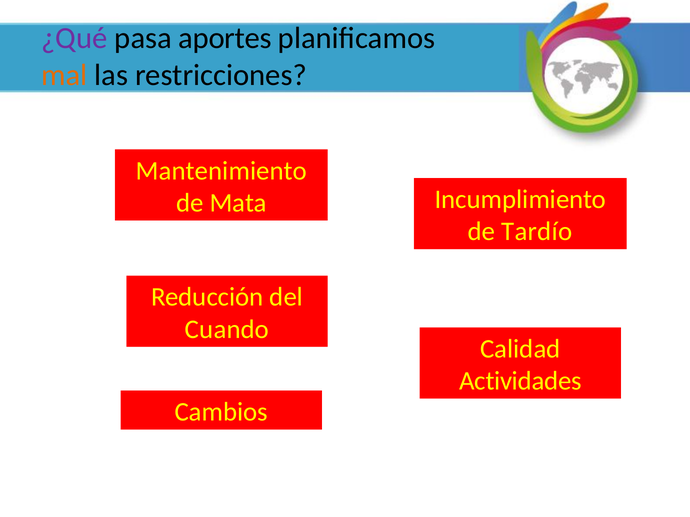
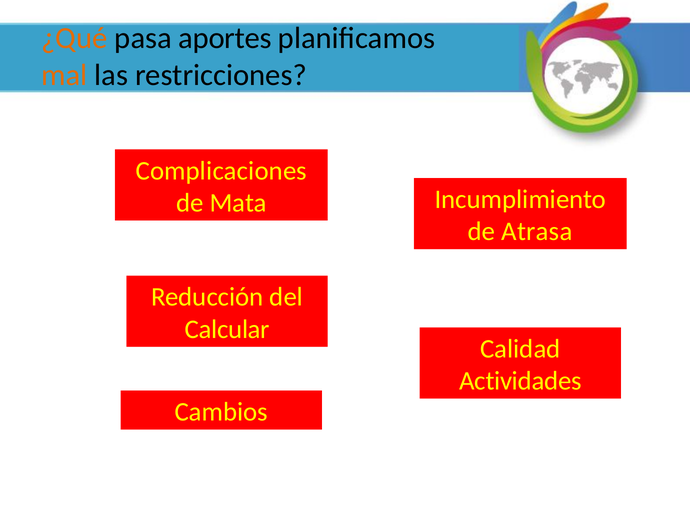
¿Qué colour: purple -> orange
Mantenimiento: Mantenimiento -> Complicaciones
Tardío: Tardío -> Atrasa
Cuando: Cuando -> Calcular
